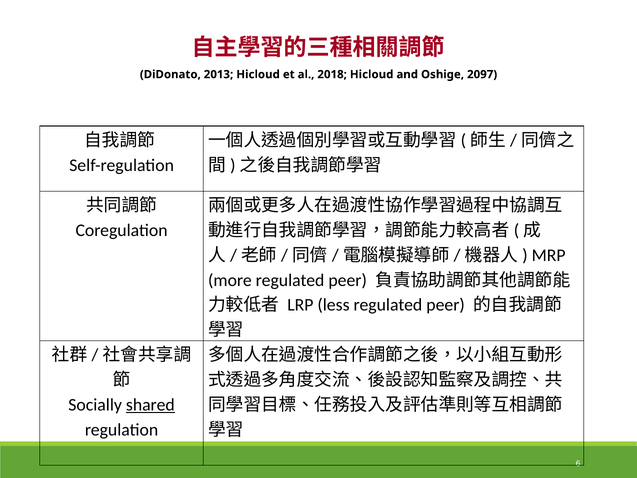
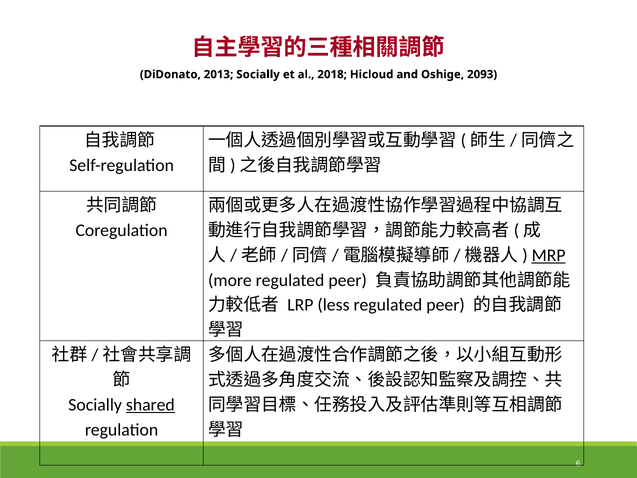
2013 Hicloud: Hicloud -> Socially
2097: 2097 -> 2093
MRP underline: none -> present
